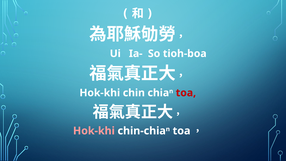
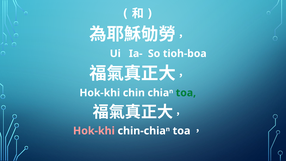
toa at (186, 93) colour: red -> green
